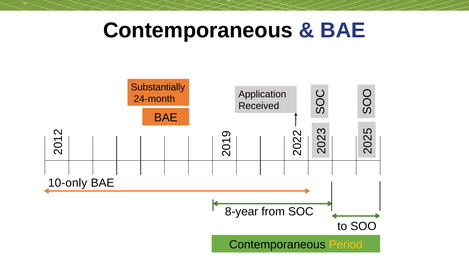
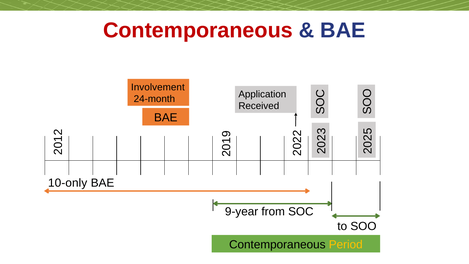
Contemporaneous at (198, 30) colour: black -> red
Substantially: Substantially -> Involvement
8-year: 8-year -> 9-year
